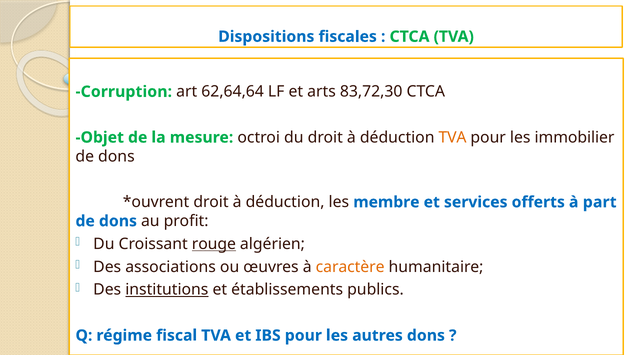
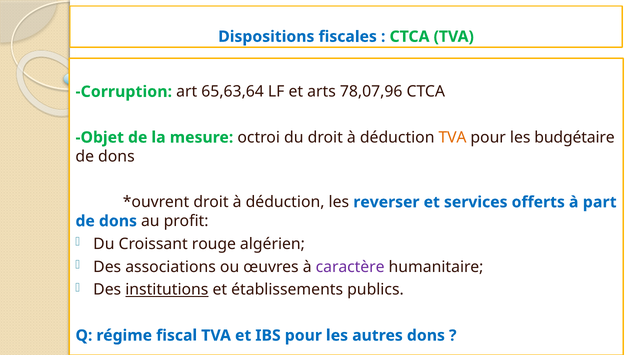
62,64,64: 62,64,64 -> 65,63,64
83,72,30: 83,72,30 -> 78,07,96
immobilier: immobilier -> budgétaire
membre: membre -> reverser
rouge underline: present -> none
caractère colour: orange -> purple
